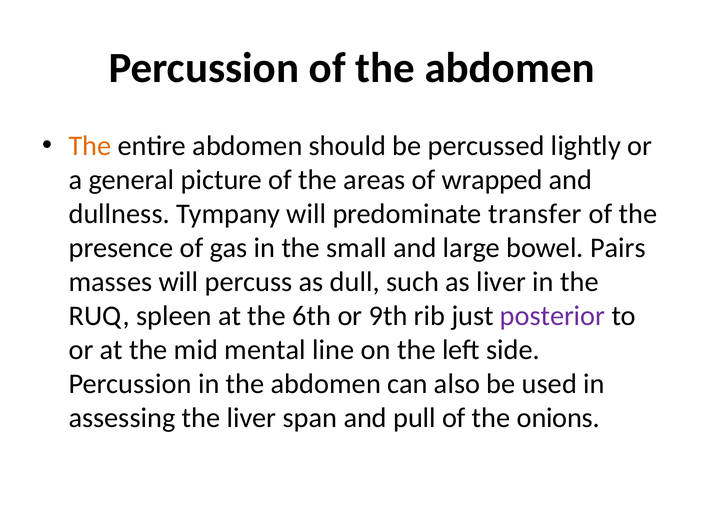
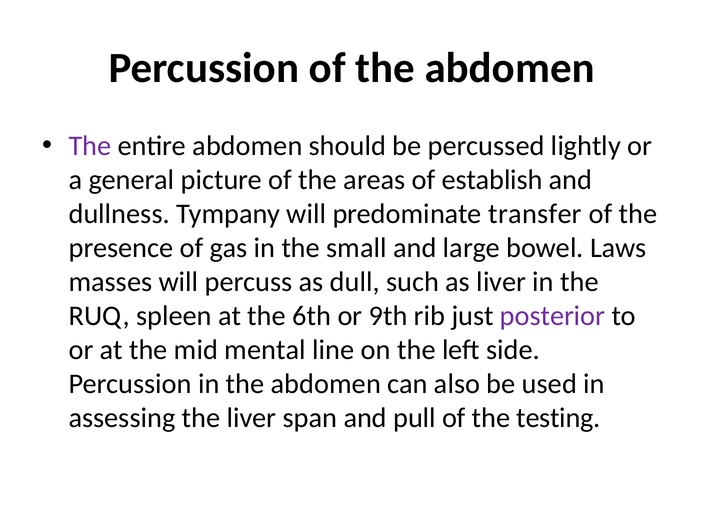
The at (90, 146) colour: orange -> purple
wrapped: wrapped -> establish
Pairs: Pairs -> Laws
onions: onions -> testing
